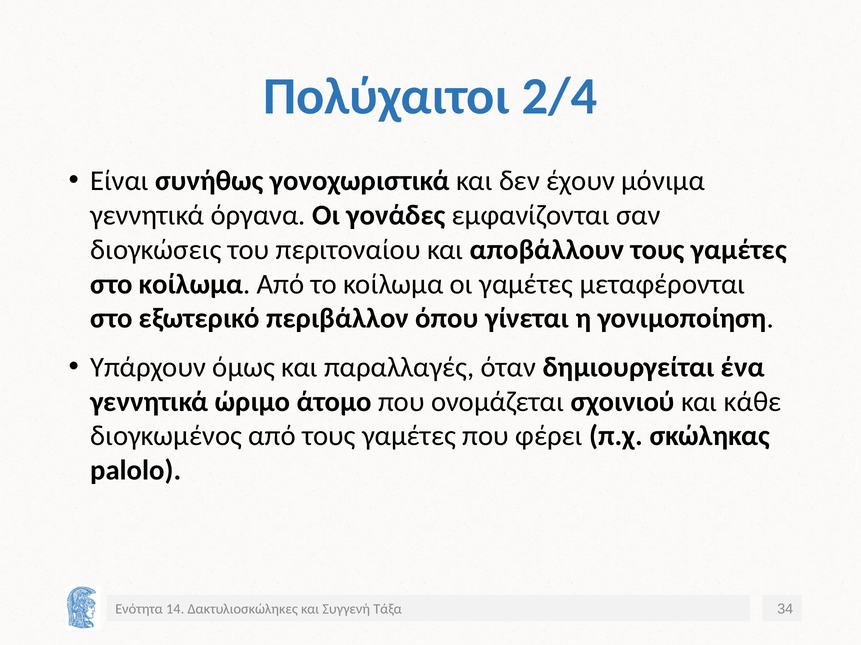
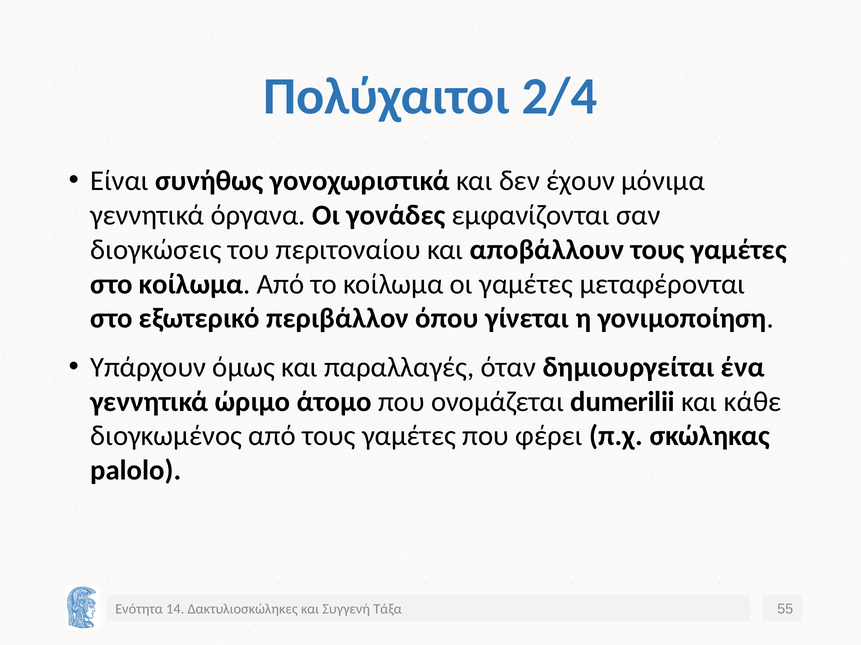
σχοινιού: σχοινιού -> dumerilii
34: 34 -> 55
